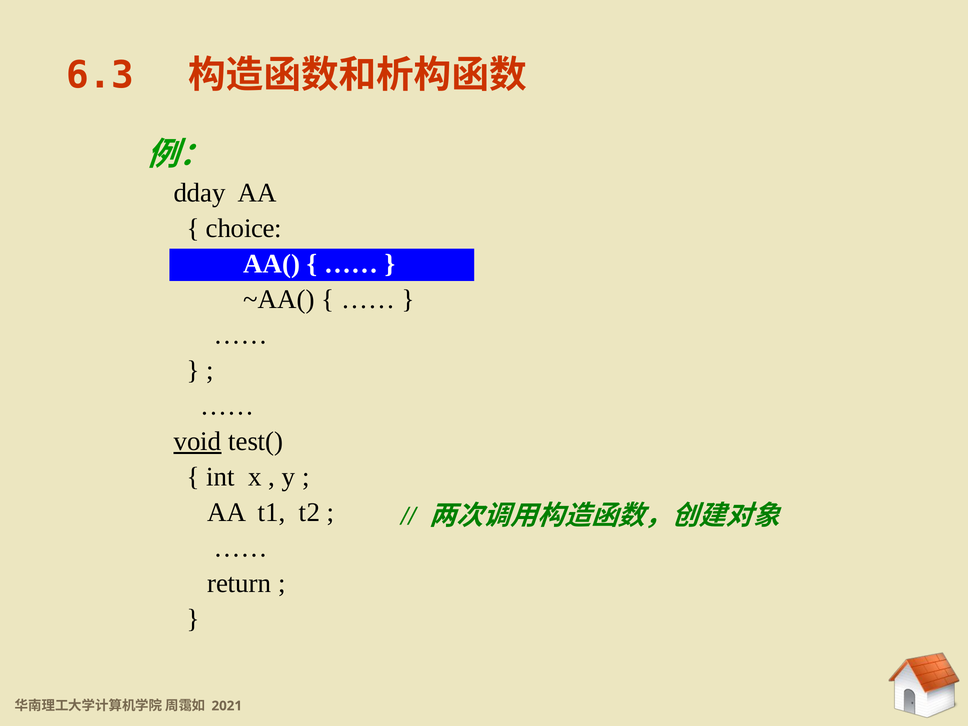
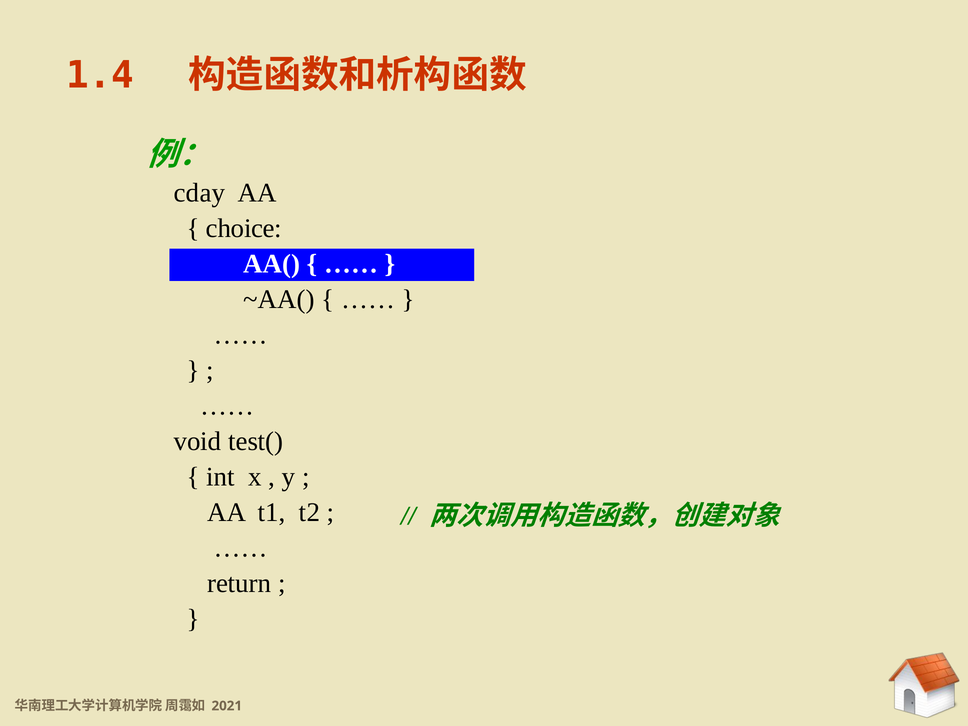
6.3: 6.3 -> 1.4
dday: dday -> cday
void underline: present -> none
